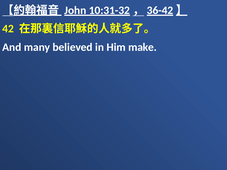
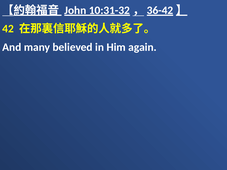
make: make -> again
